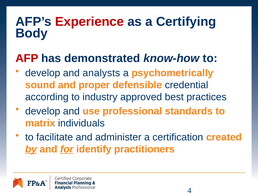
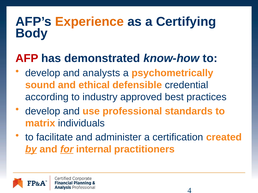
Experience colour: red -> orange
proper: proper -> ethical
identify: identify -> internal
